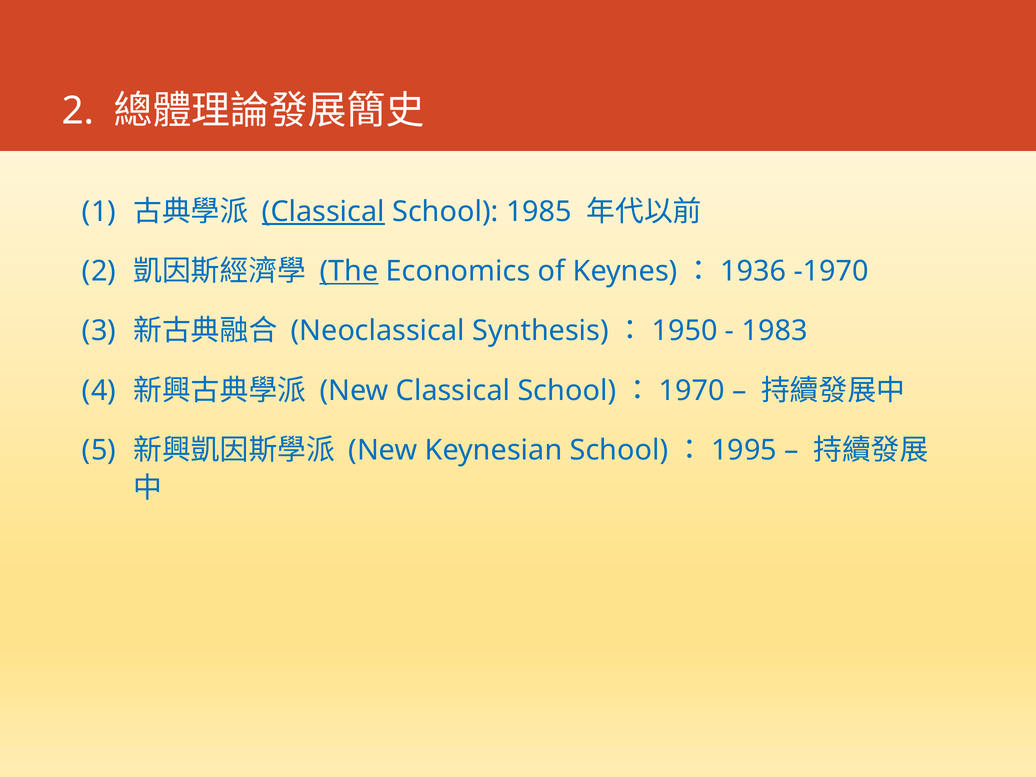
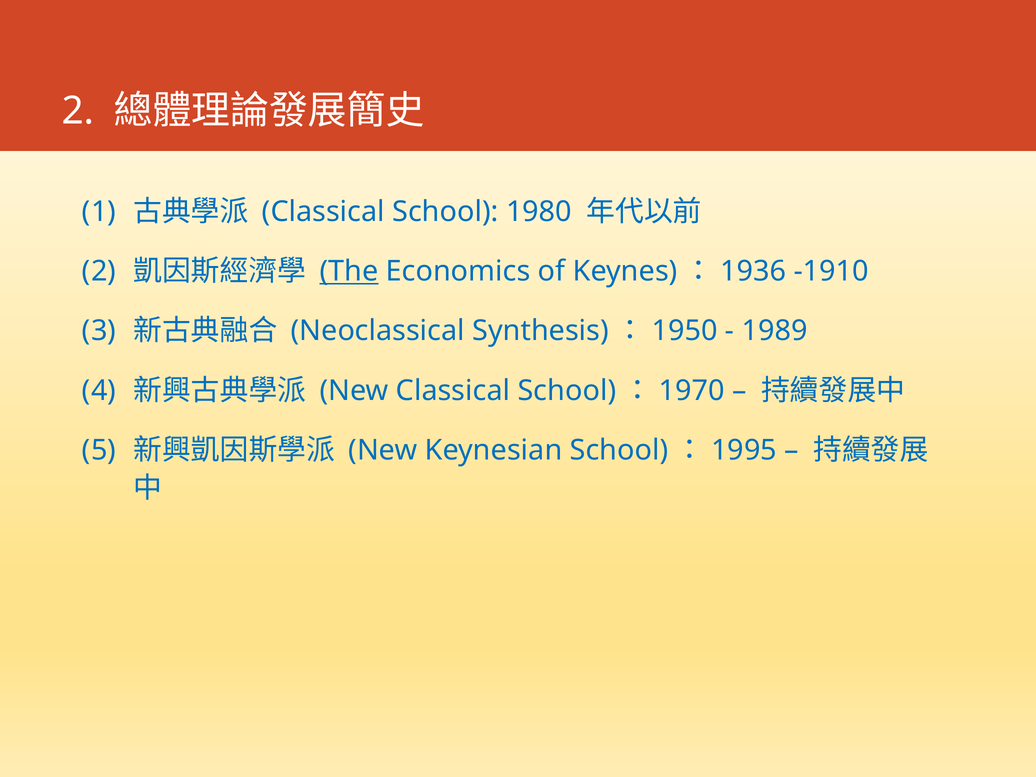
Classical at (323, 212) underline: present -> none
1985: 1985 -> 1980
-1970: -1970 -> -1910
1983: 1983 -> 1989
